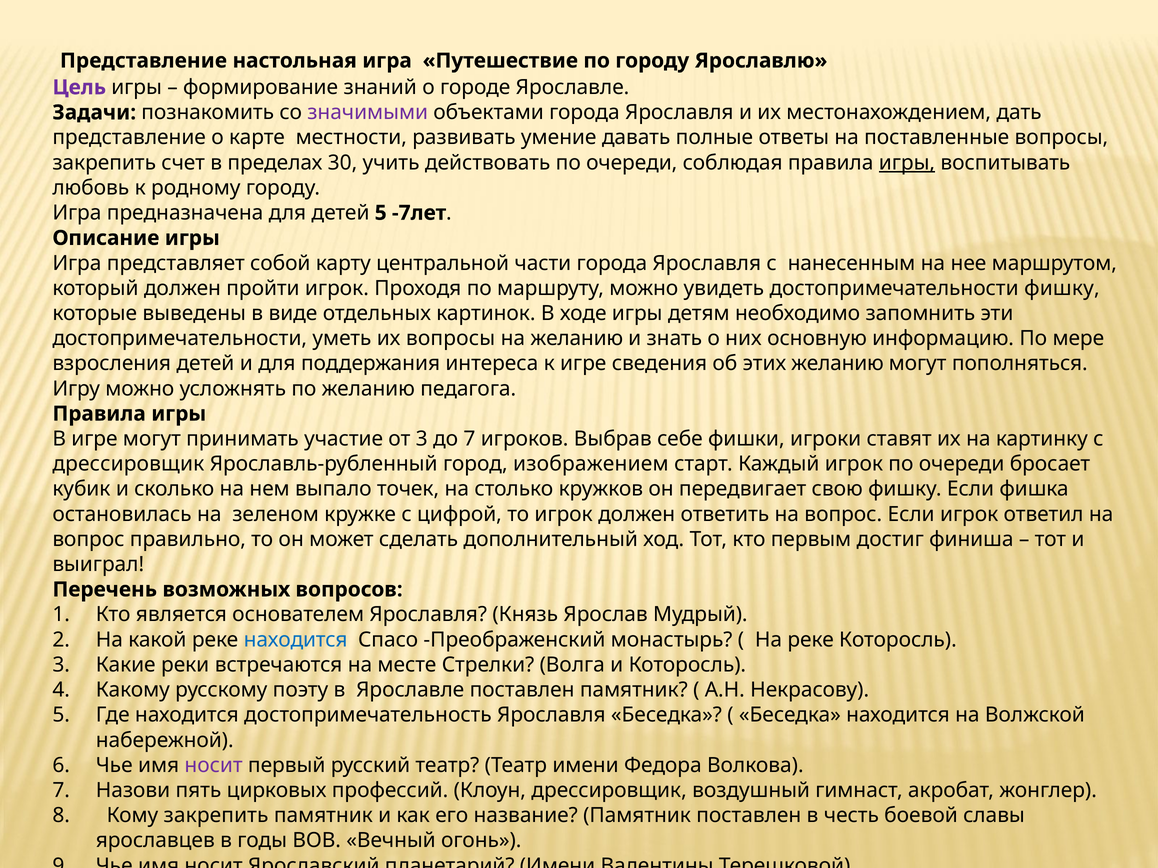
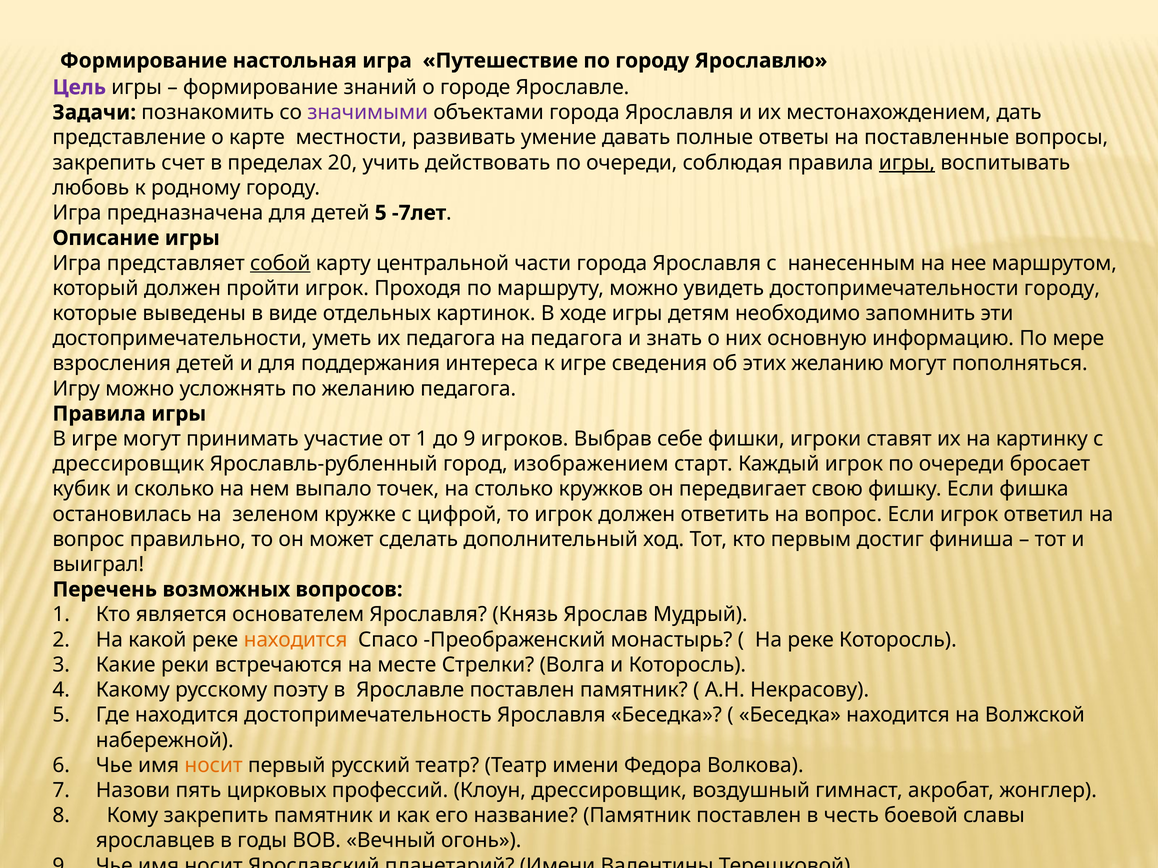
Представление at (143, 61): Представление -> Формирование
30: 30 -> 20
собой underline: none -> present
достопримечательности фишку: фишку -> городу
их вопросы: вопросы -> педагога
на желанию: желанию -> педагога
от 3: 3 -> 1
до 7: 7 -> 9
находится at (296, 640) colour: blue -> orange
носит at (214, 766) colour: purple -> orange
